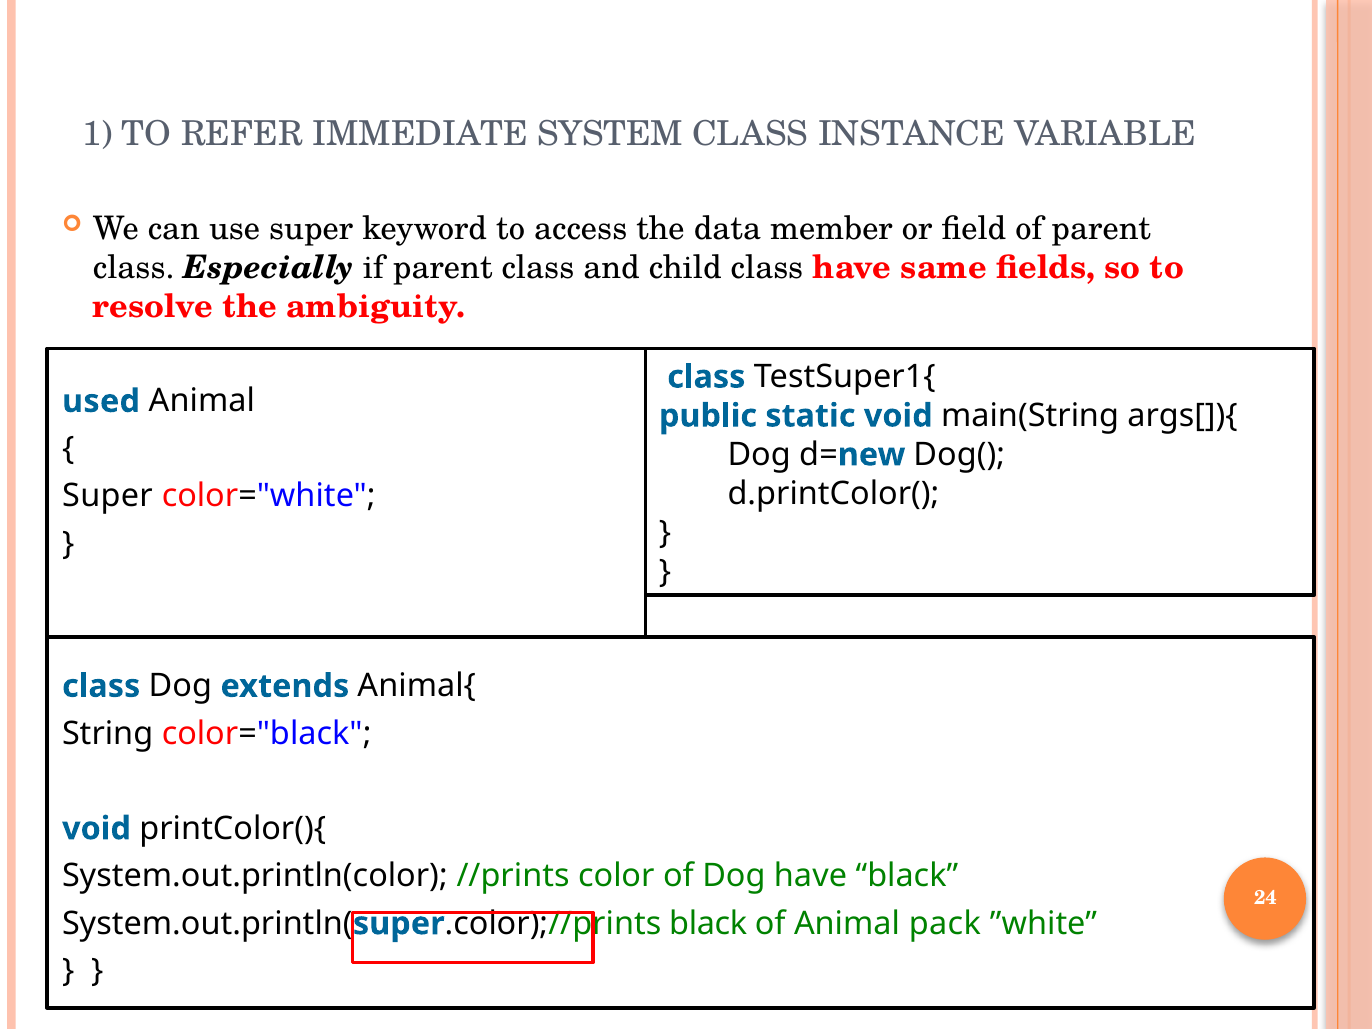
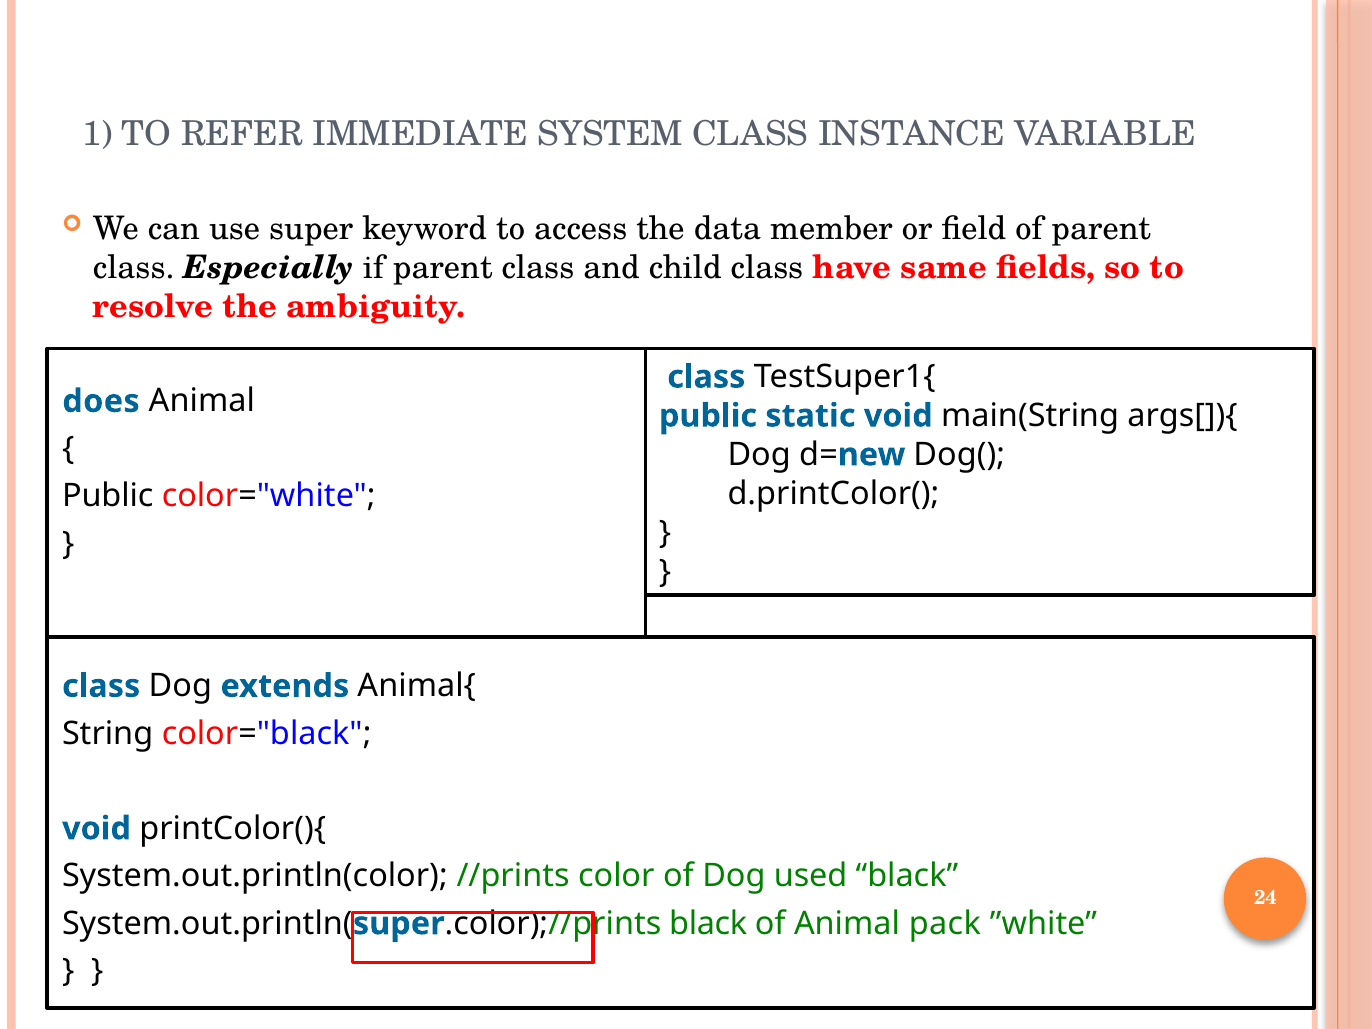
used: used -> does
Super at (108, 496): Super -> Public
Dog have: have -> used
